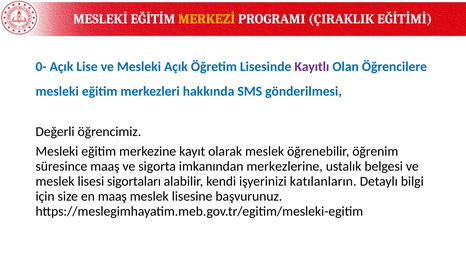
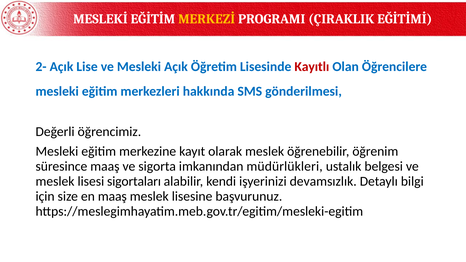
0-: 0- -> 2-
Kayıtlı colour: purple -> red
merkezlerine: merkezlerine -> müdürlükleri
katılanların: katılanların -> devamsızlık
